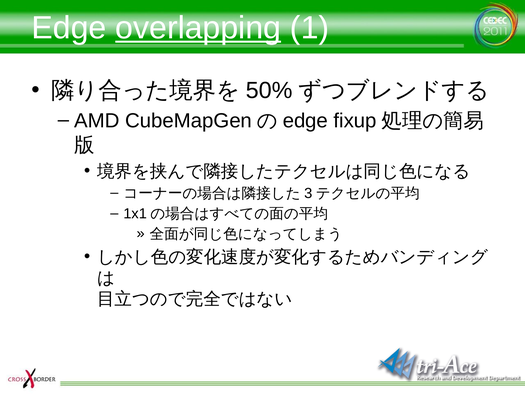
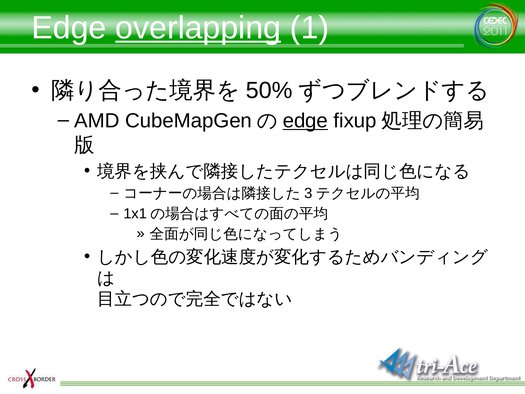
edge at (305, 121) underline: none -> present
